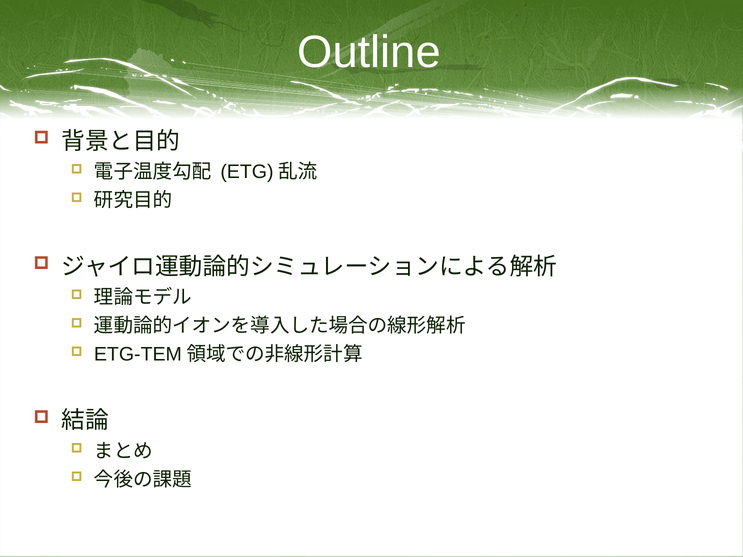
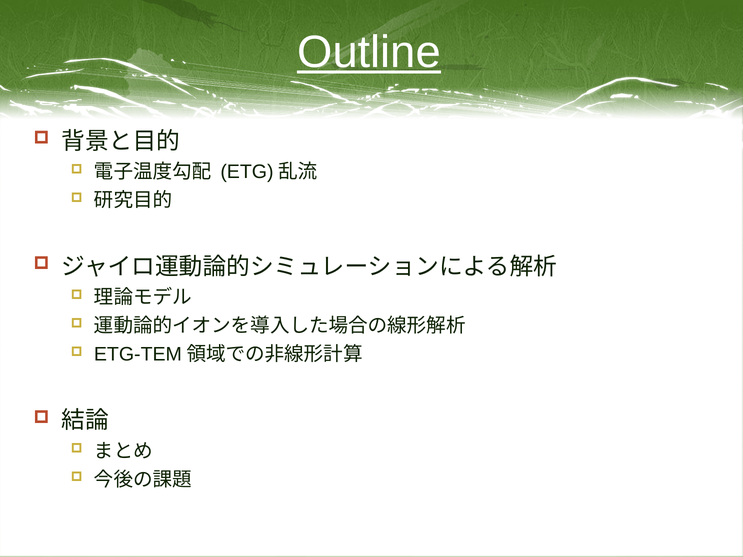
Outline underline: none -> present
